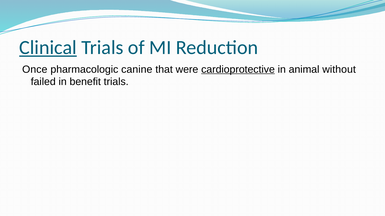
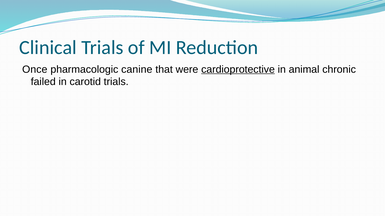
Clinical underline: present -> none
without: without -> chronic
benefit: benefit -> carotid
